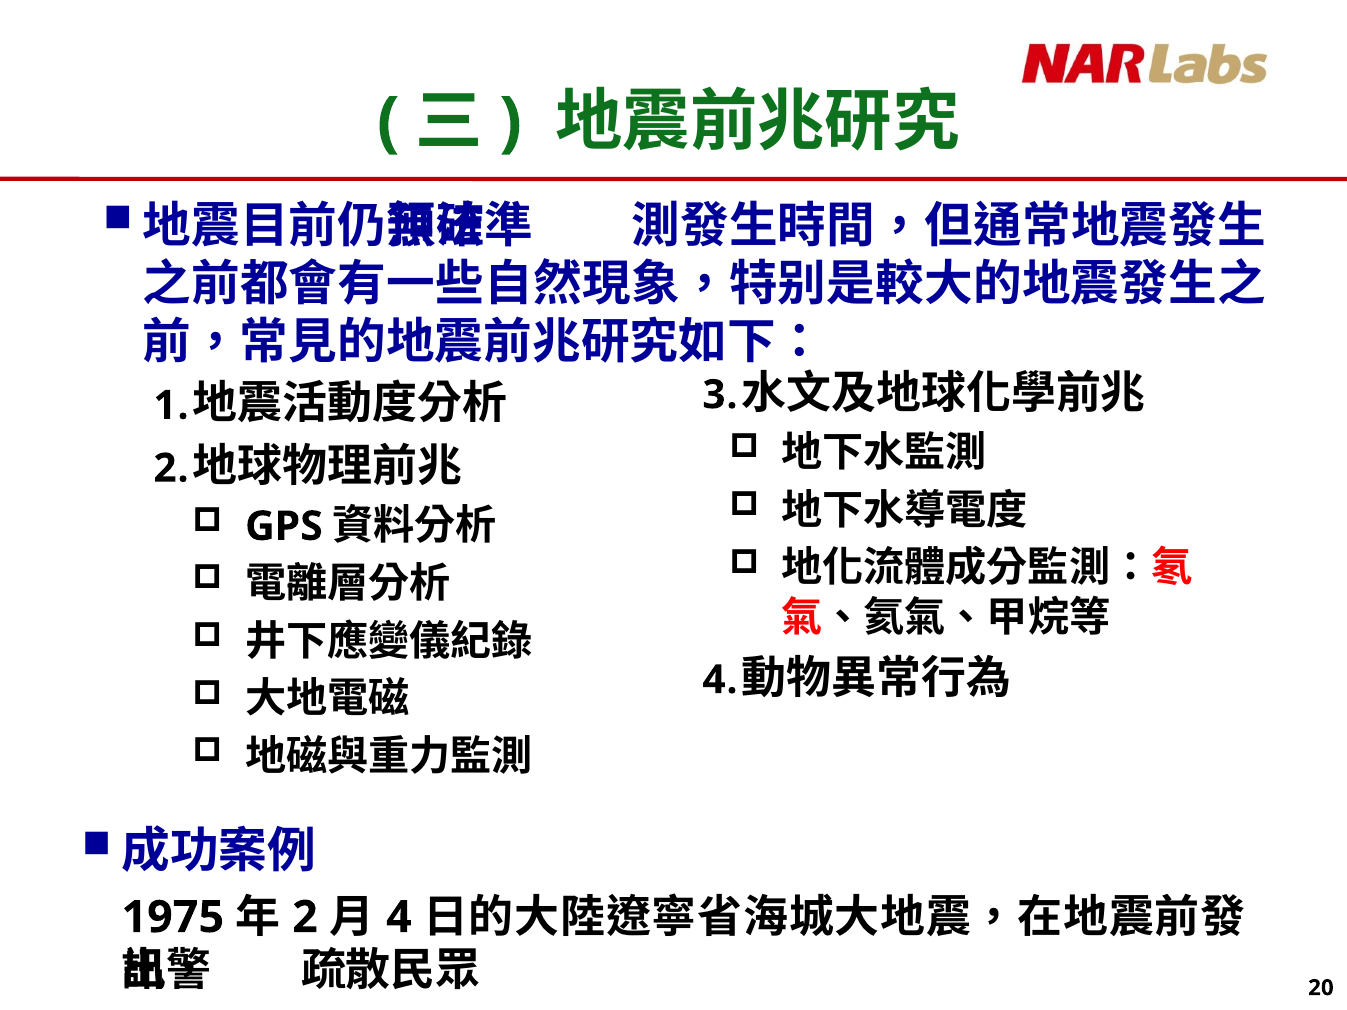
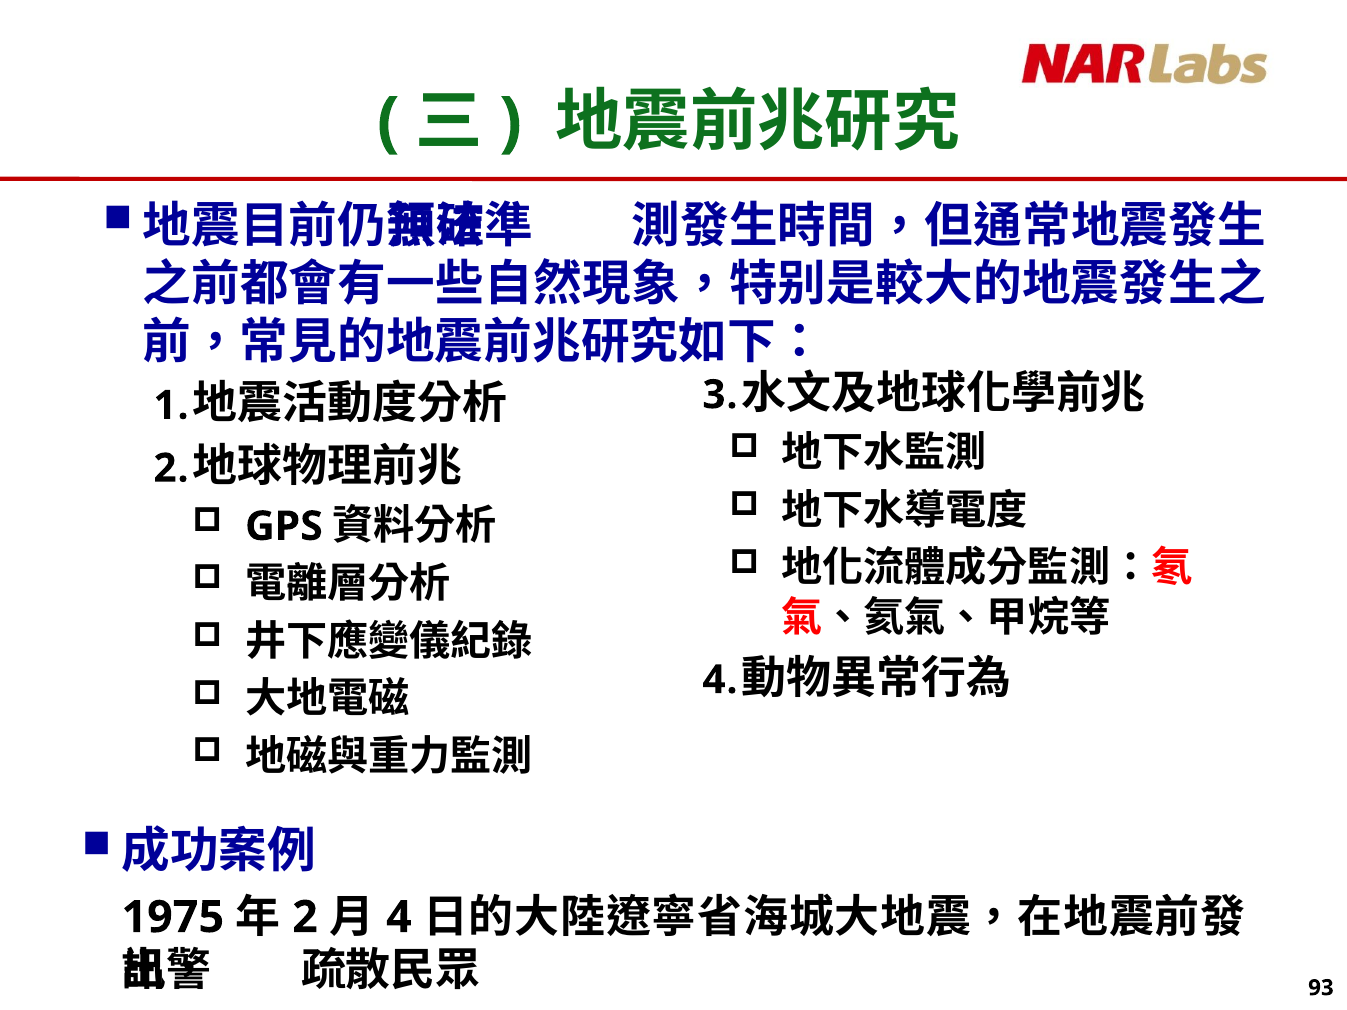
20: 20 -> 93
